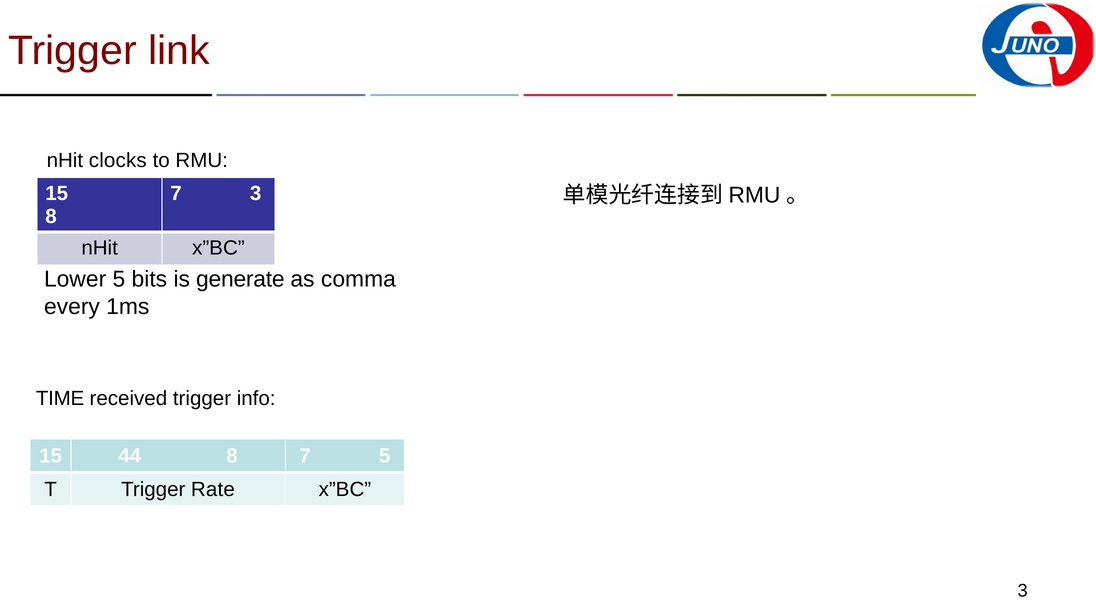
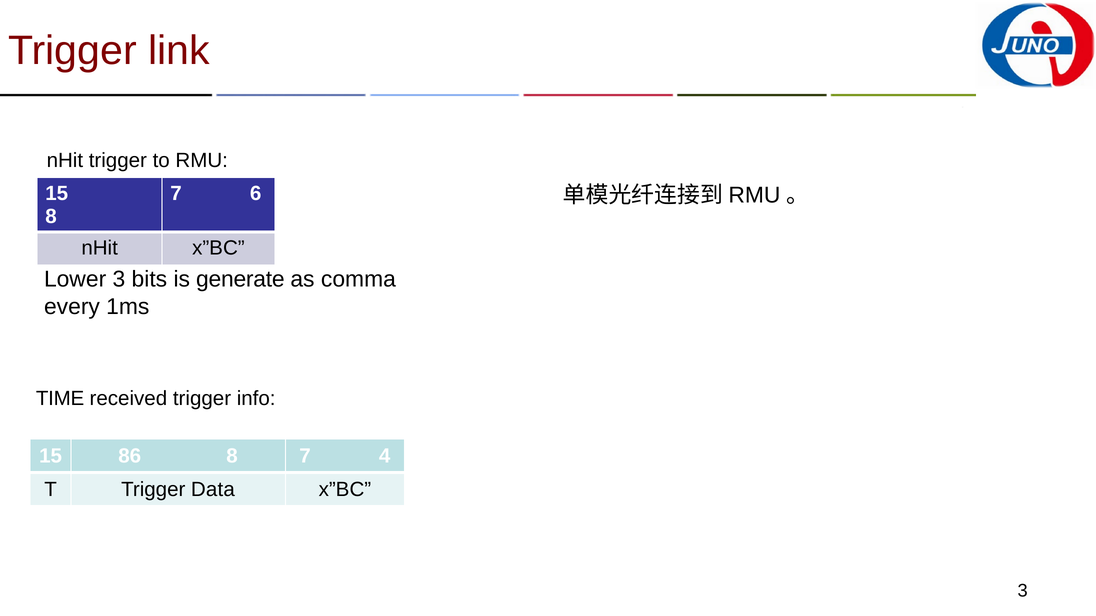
nHit clocks: clocks -> trigger
7 3: 3 -> 6
Lower 5: 5 -> 3
44: 44 -> 86
7 5: 5 -> 4
Rate: Rate -> Data
